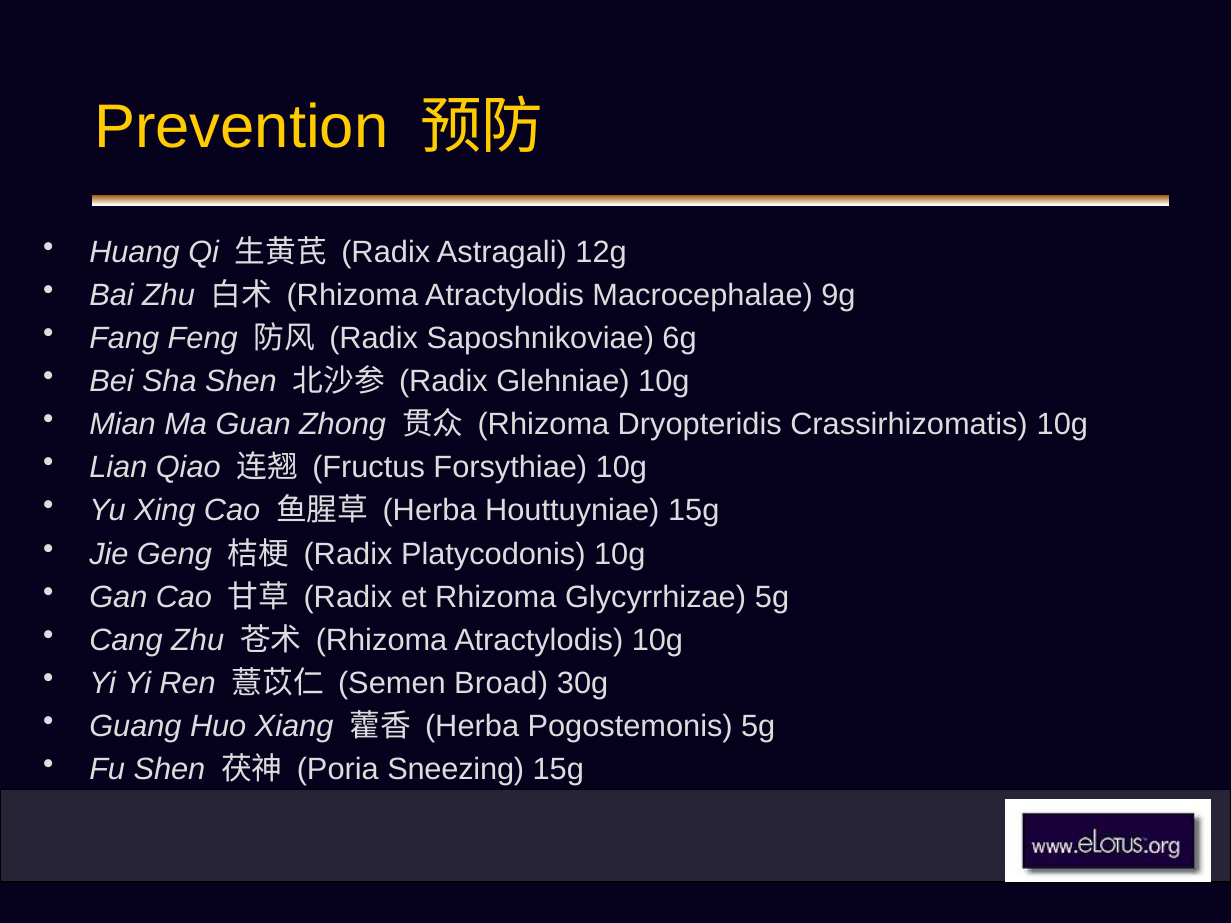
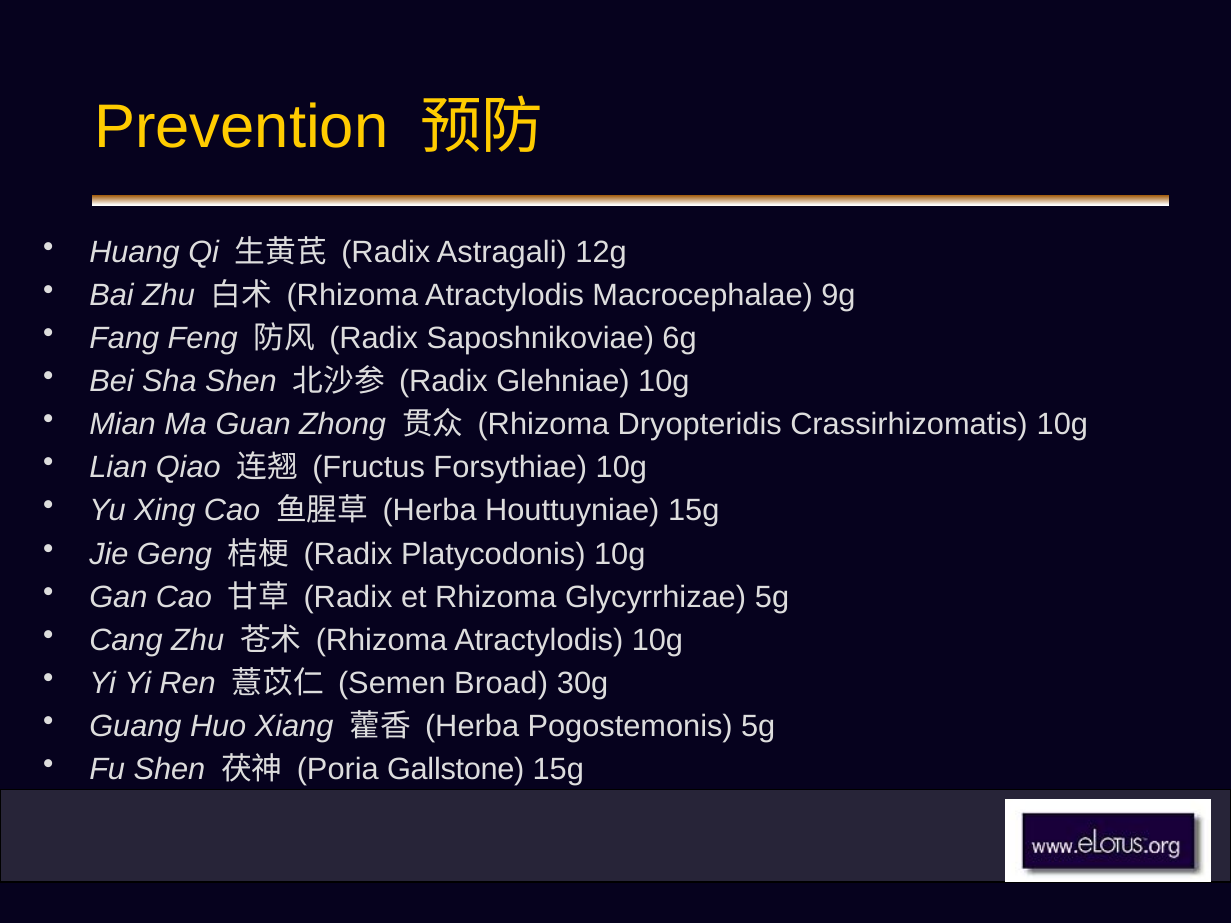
Sneezing: Sneezing -> Gallstone
